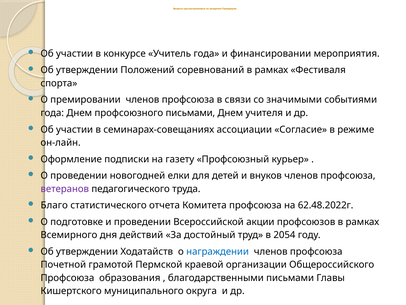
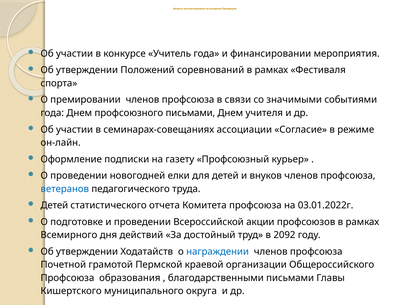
ветеранов colour: purple -> blue
Благо at (54, 205): Благо -> Детей
62.48.2022г: 62.48.2022г -> 03.01.2022г
2054: 2054 -> 2092
